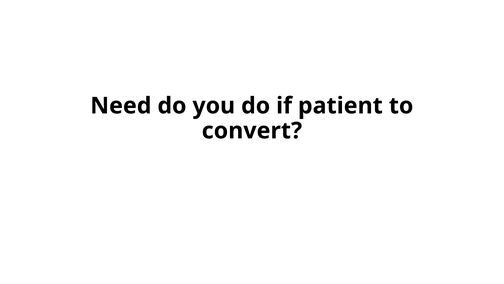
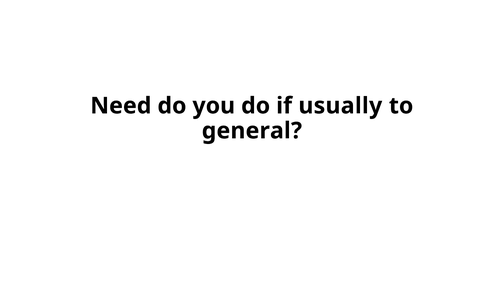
patient: patient -> usually
convert: convert -> general
